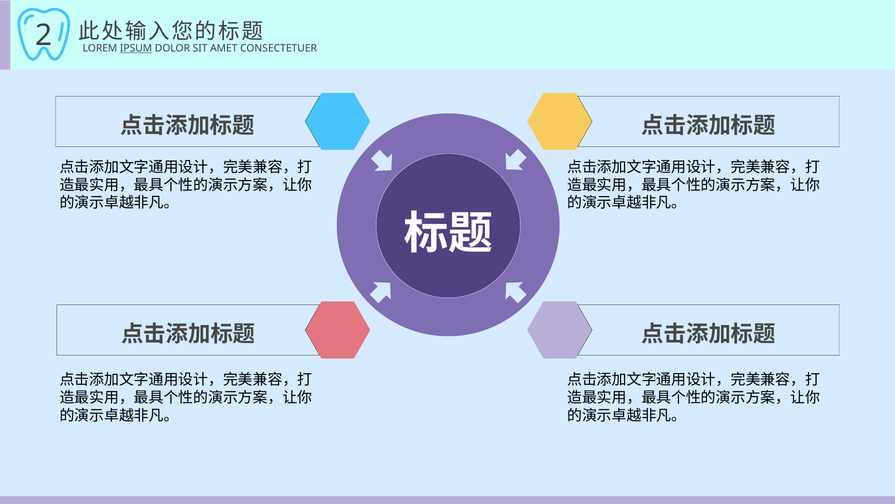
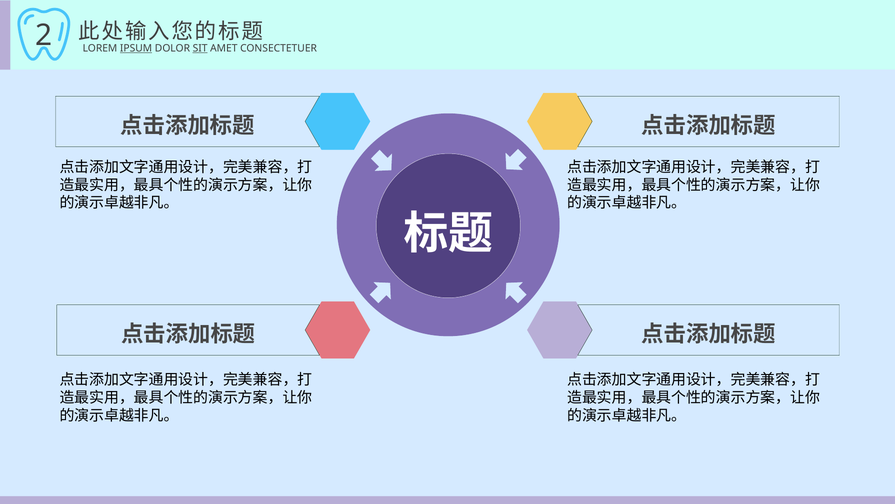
SIT underline: none -> present
